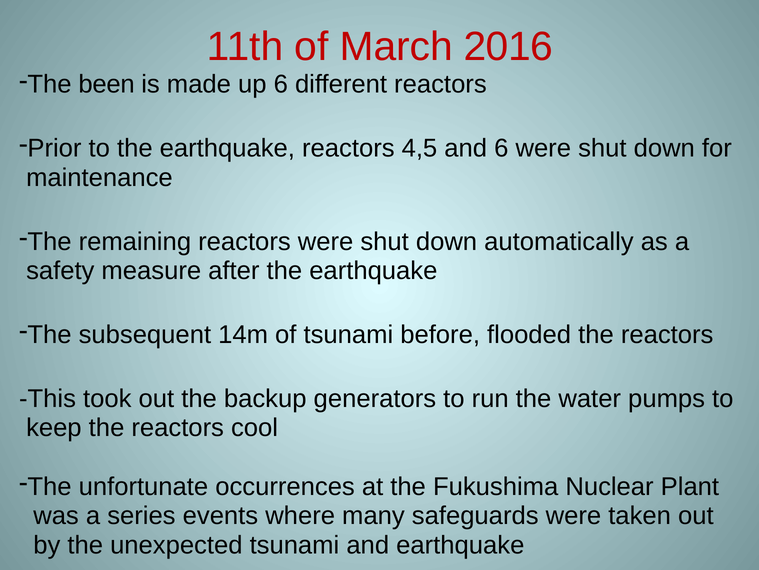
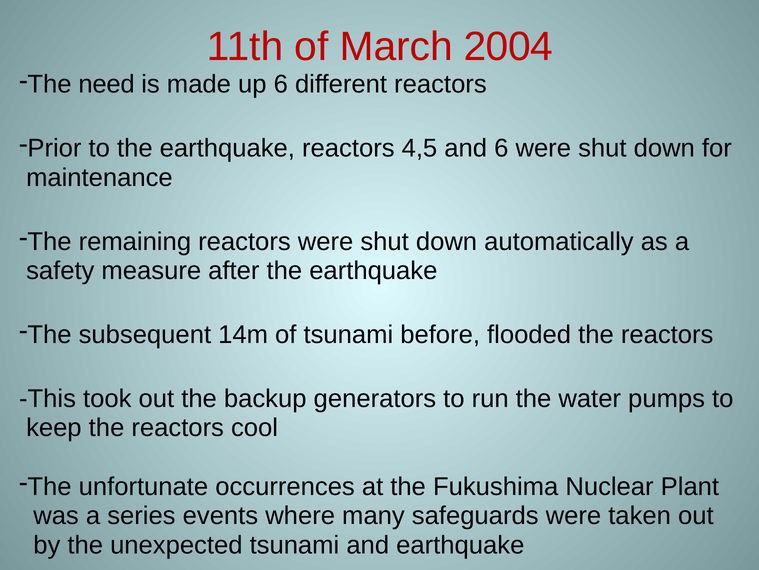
2016: 2016 -> 2004
been: been -> need
